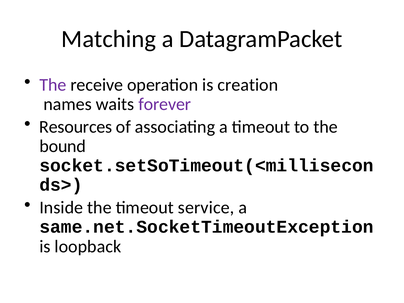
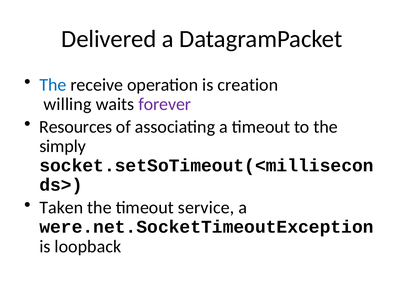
Matching: Matching -> Delivered
The at (53, 85) colour: purple -> blue
names: names -> willing
bound: bound -> simply
Inside: Inside -> Taken
same.net.SocketTimeoutException: same.net.SocketTimeoutException -> were.net.SocketTimeoutException
